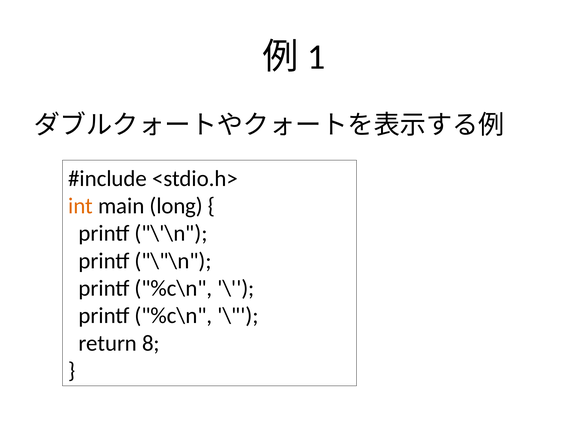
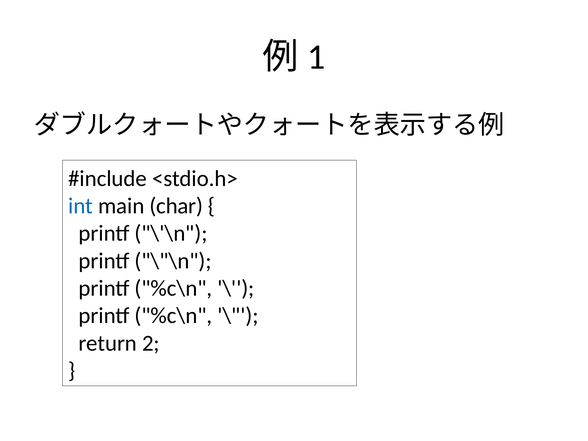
int colour: orange -> blue
long: long -> char
8: 8 -> 2
